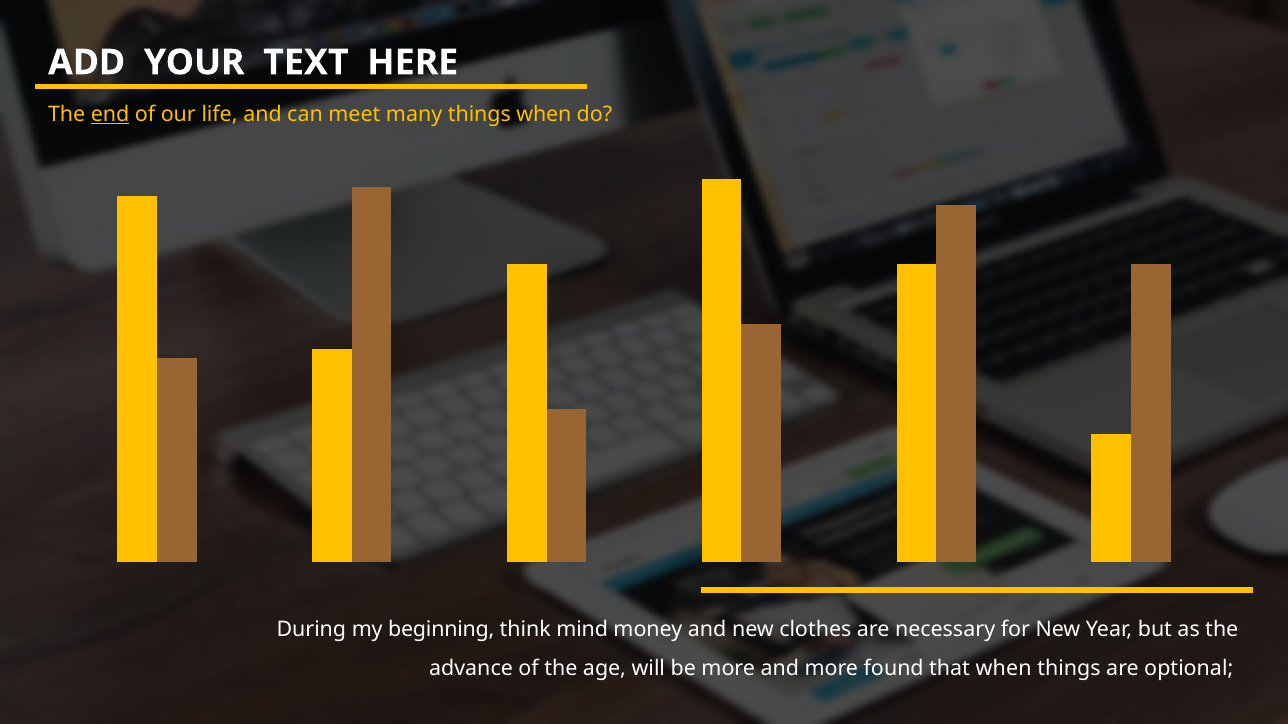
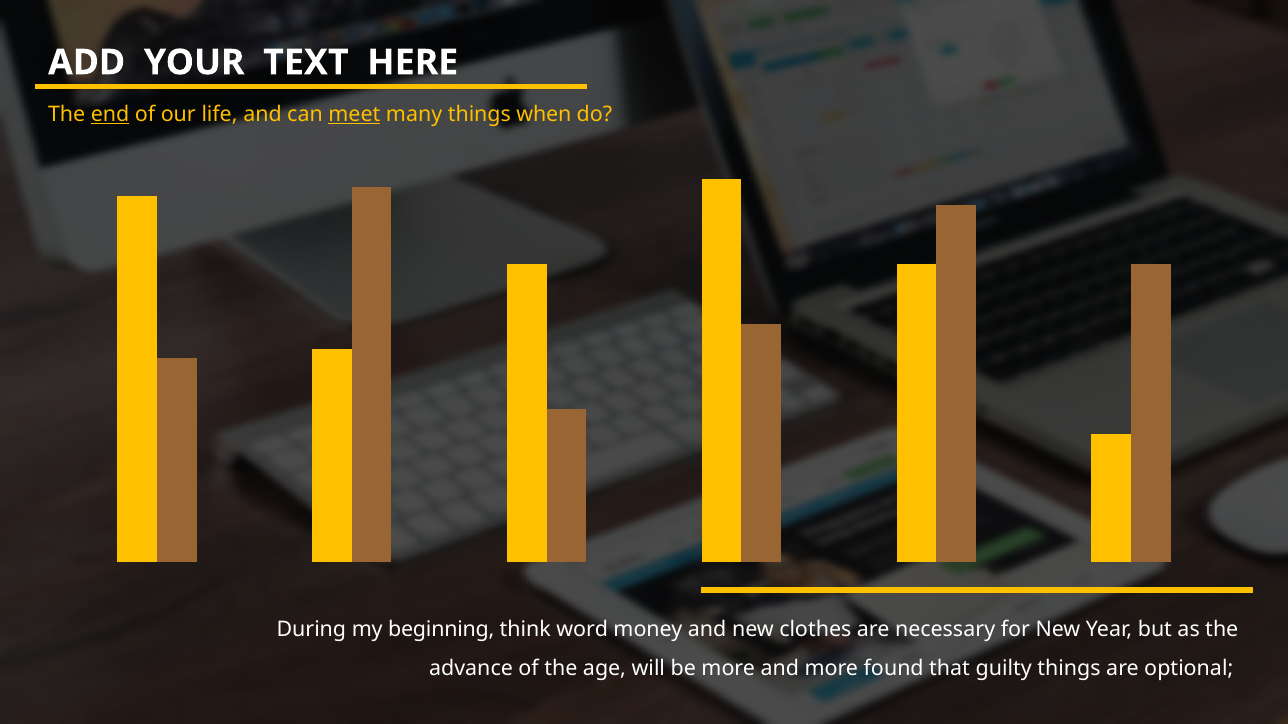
meet underline: none -> present
mind: mind -> word
that when: when -> guilty
